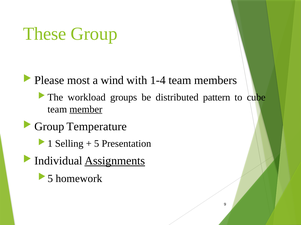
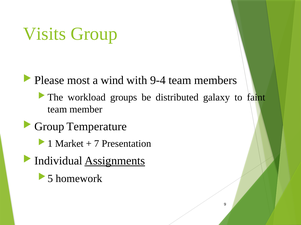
These: These -> Visits
1-4: 1-4 -> 9-4
pattern: pattern -> galaxy
cube: cube -> faint
member underline: present -> none
Selling: Selling -> Market
5: 5 -> 7
